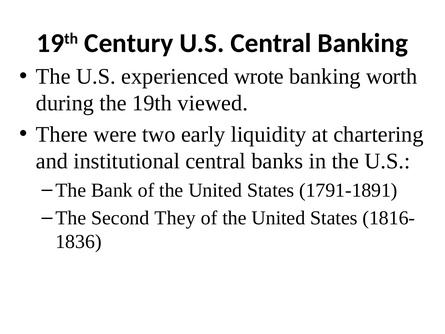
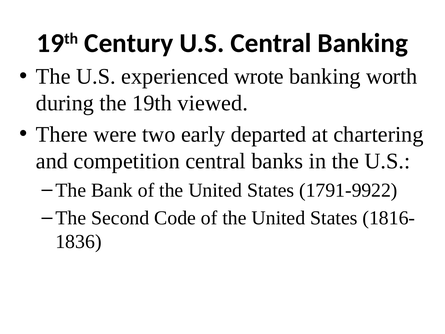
liquidity: liquidity -> departed
institutional: institutional -> competition
1791-1891: 1791-1891 -> 1791-9922
They: They -> Code
